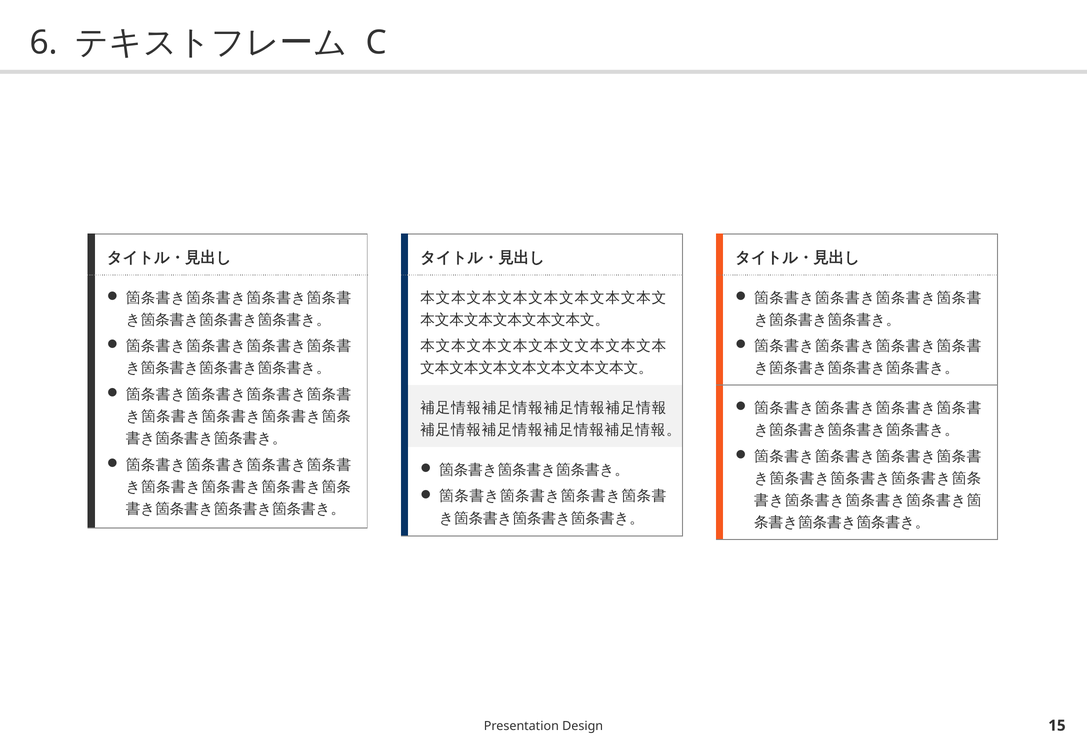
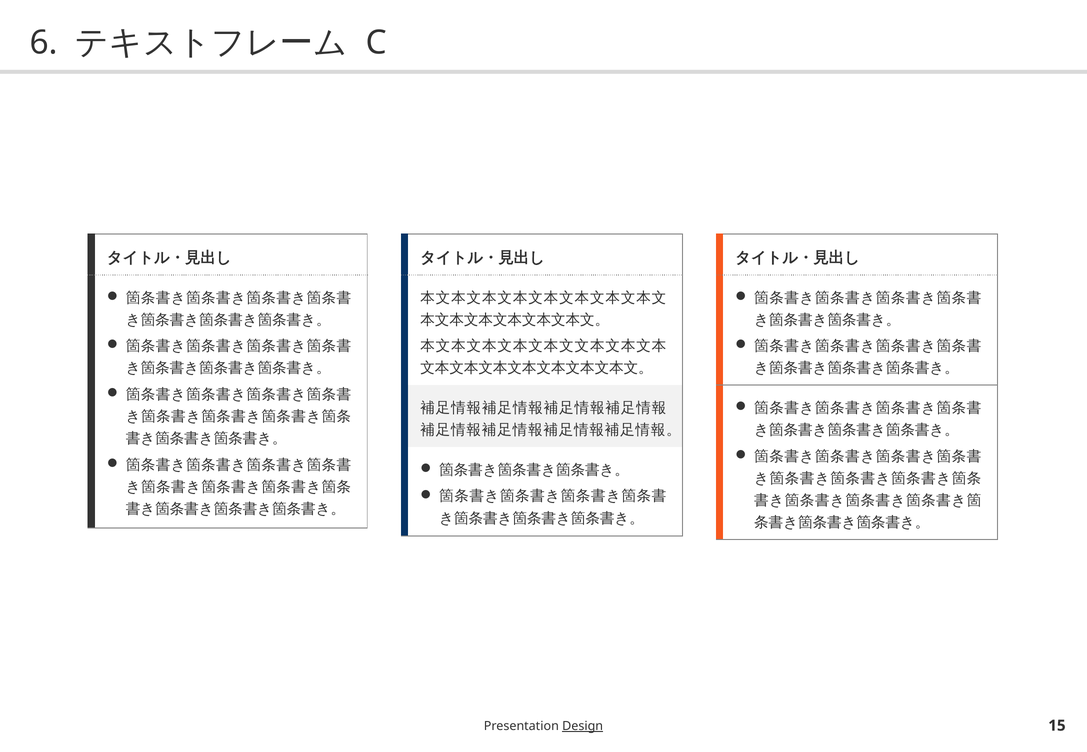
Design underline: none -> present
